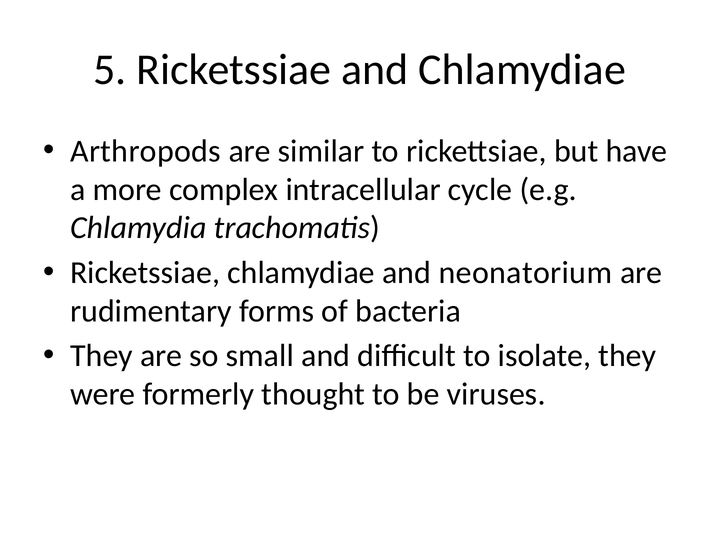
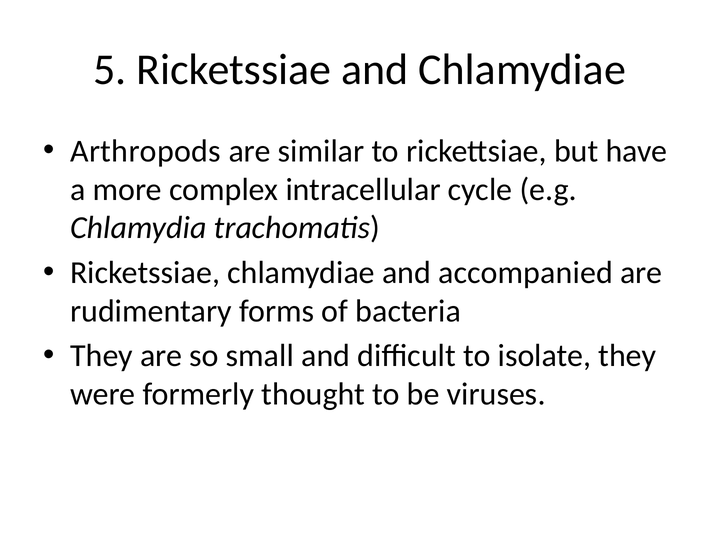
neonatorium: neonatorium -> accompanied
